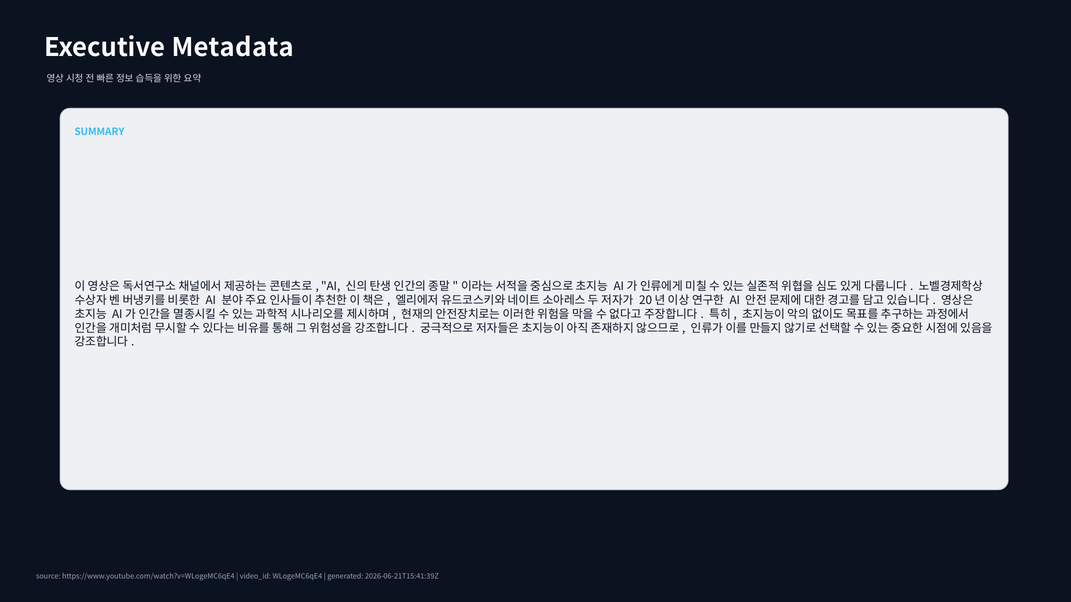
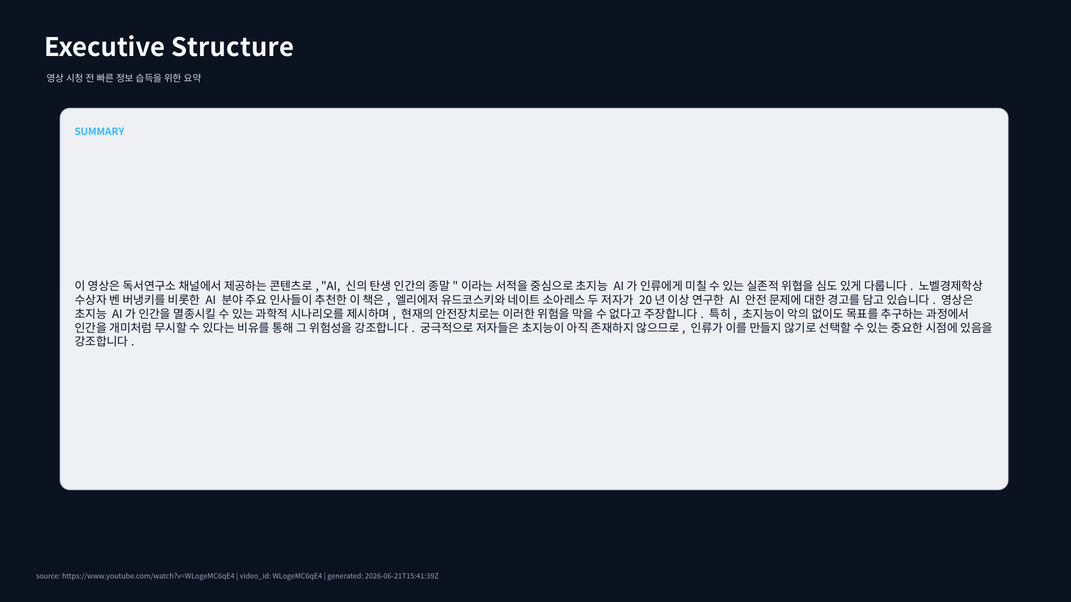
Metadata: Metadata -> Structure
